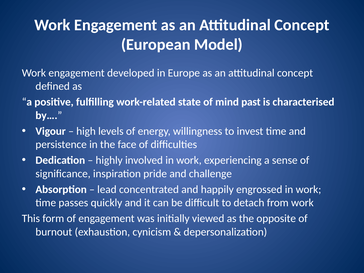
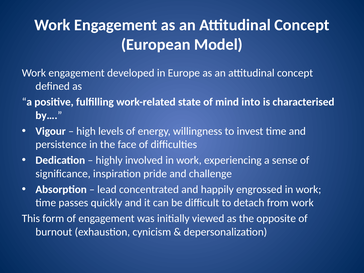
past: past -> into
